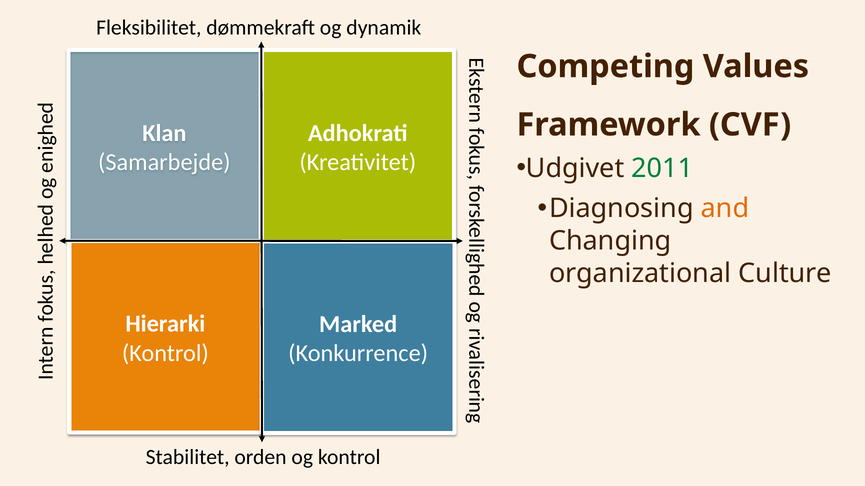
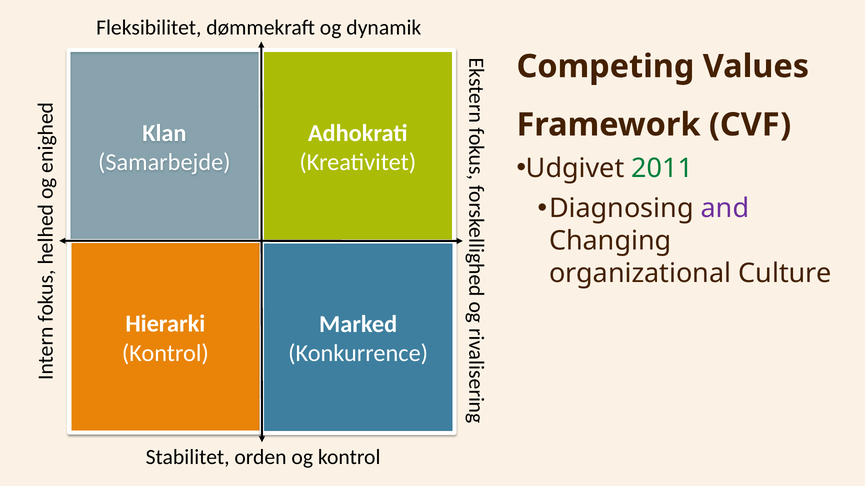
and colour: orange -> purple
